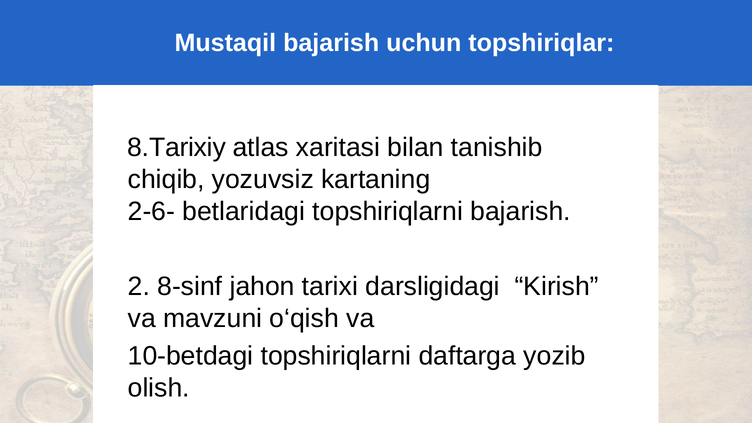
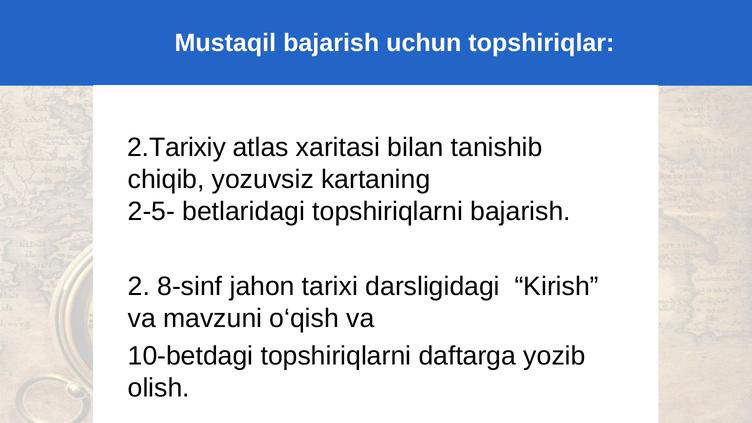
8.Tarixiy: 8.Tarixiy -> 2.Tarixiy
2-6-: 2-6- -> 2-5-
